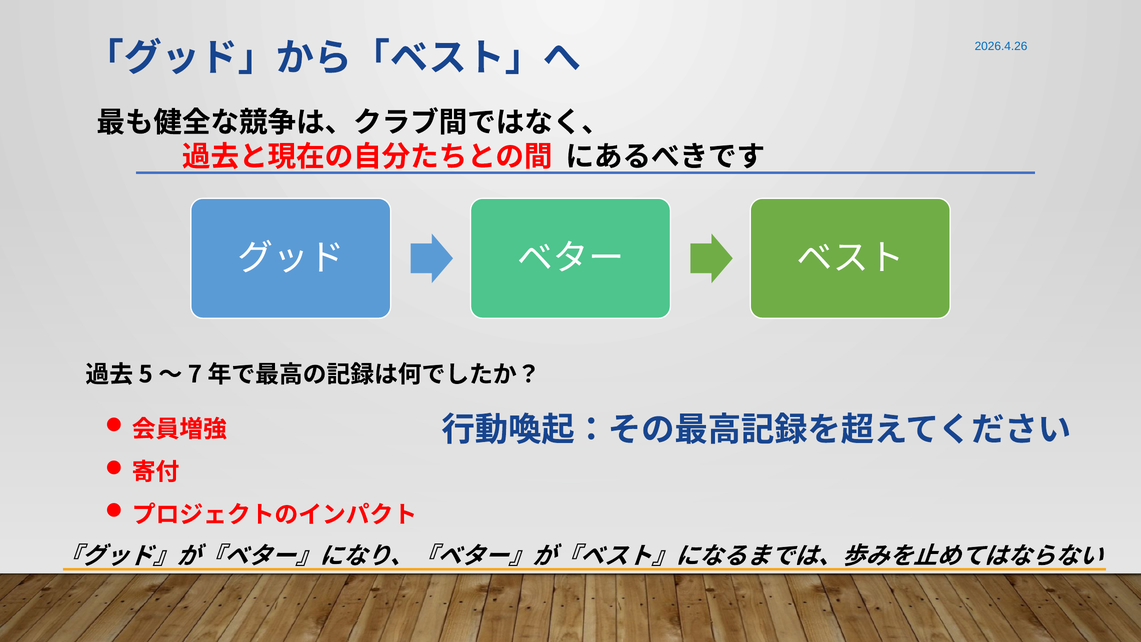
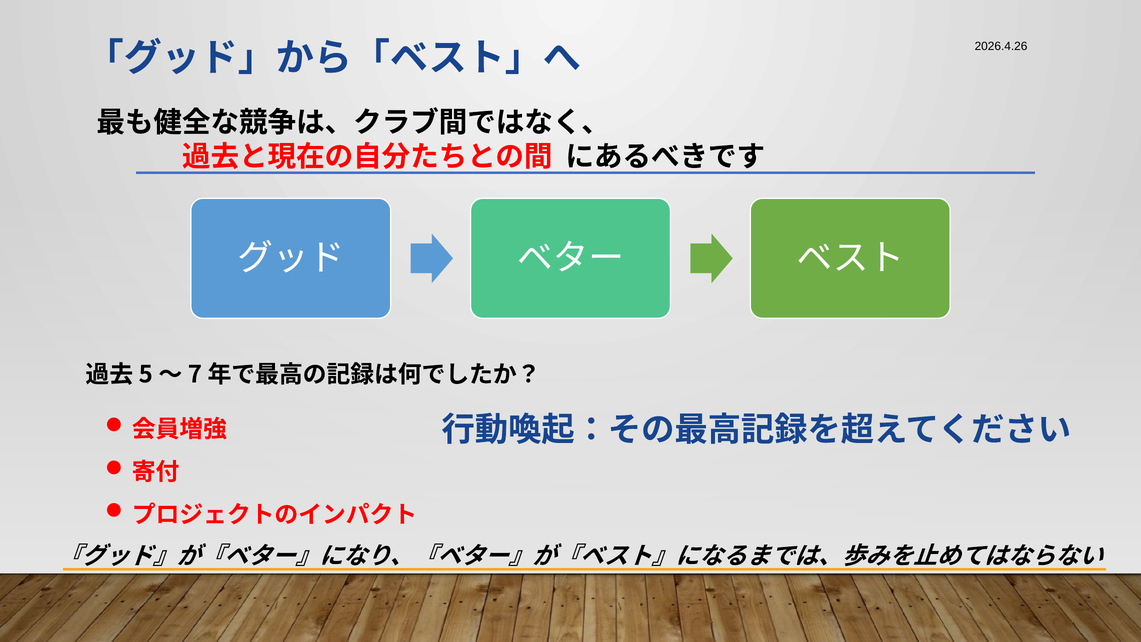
2026.4.26 colour: blue -> black
